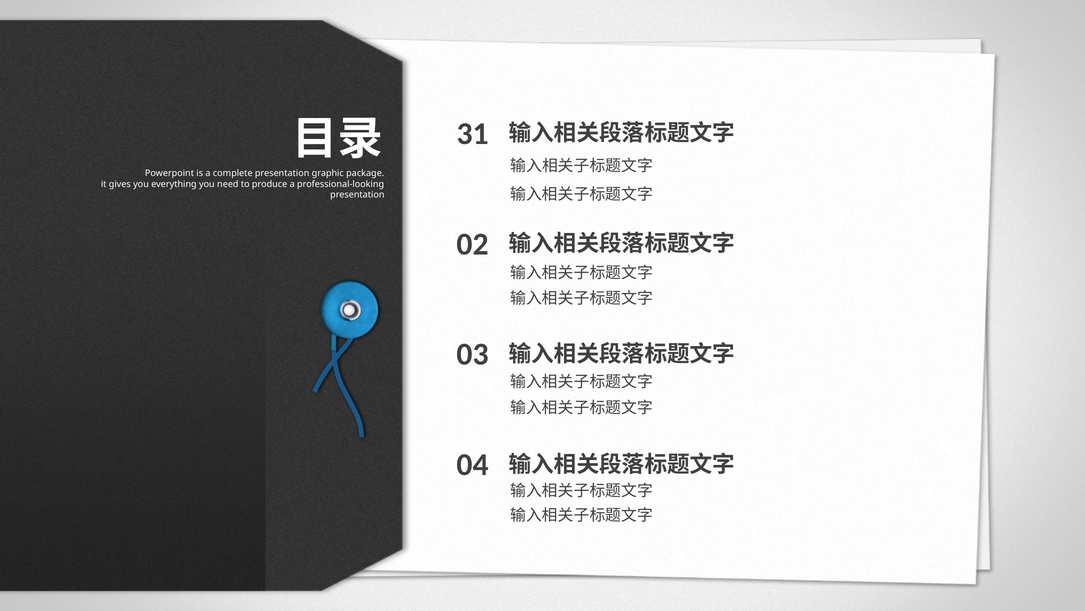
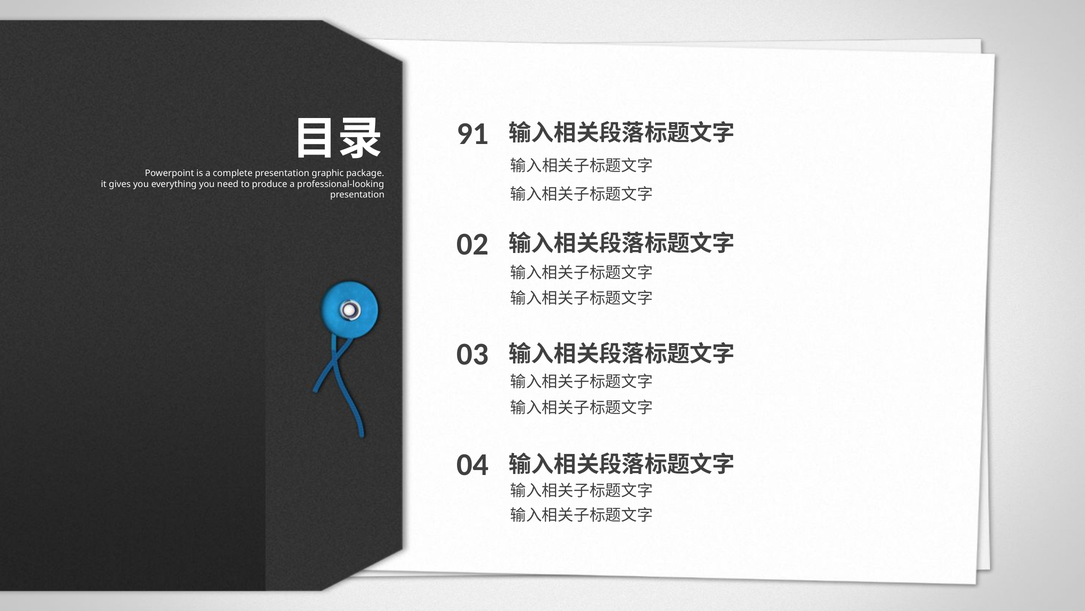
31: 31 -> 91
